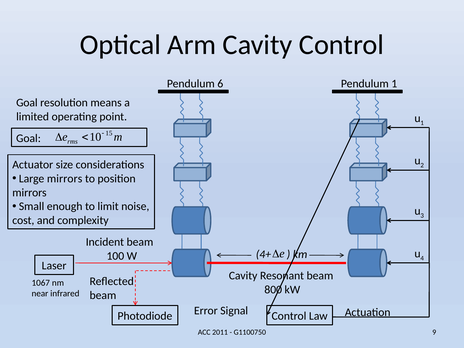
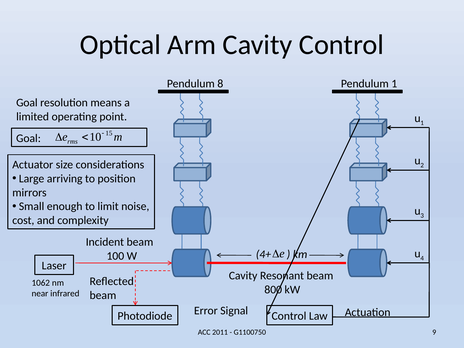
6: 6 -> 8
Large mirrors: mirrors -> arriving
1067: 1067 -> 1062
